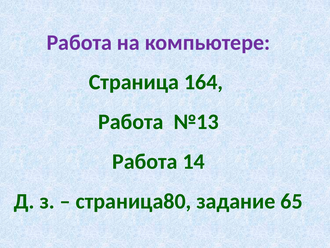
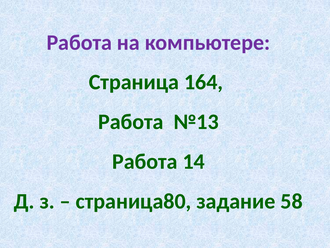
65: 65 -> 58
